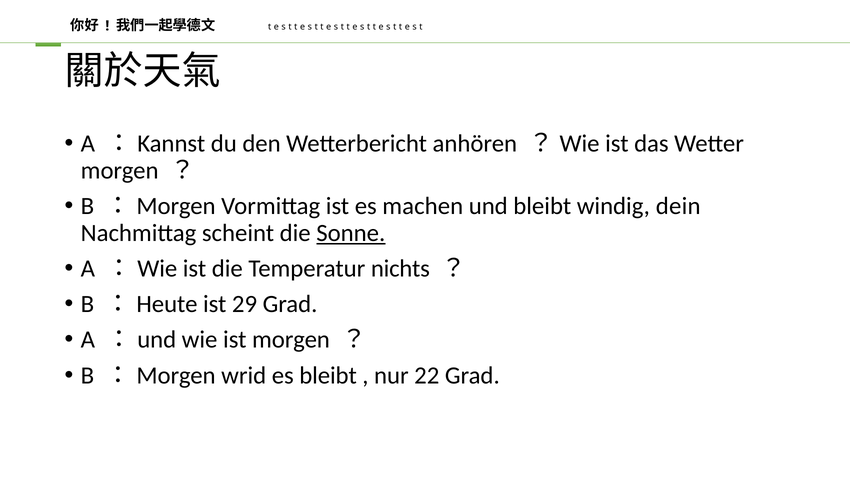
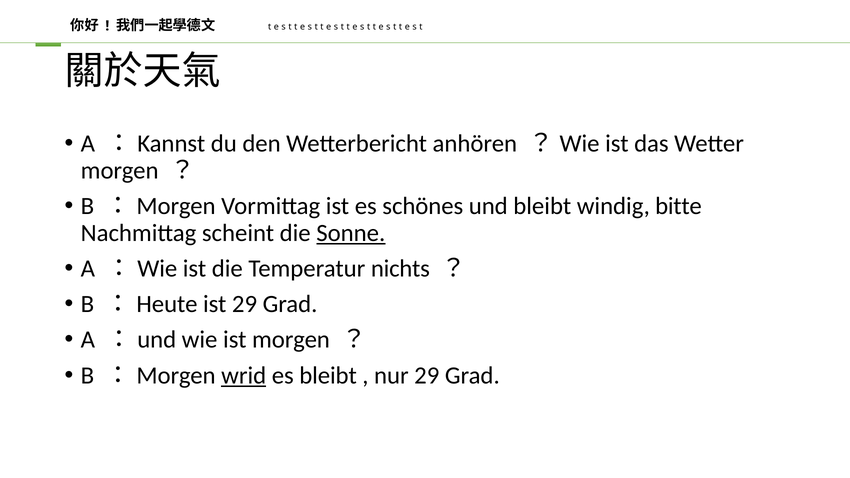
machen: machen -> schönes
dein: dein -> bitte
wrid underline: none -> present
nur 22: 22 -> 29
